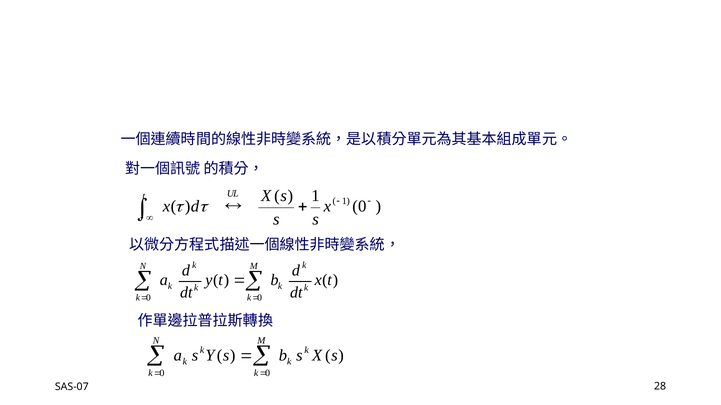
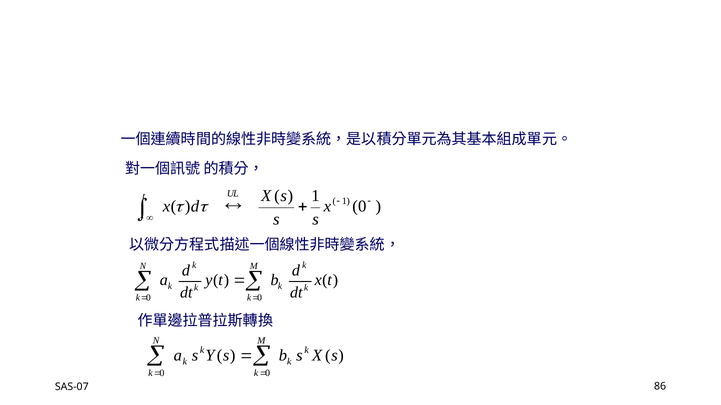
28: 28 -> 86
